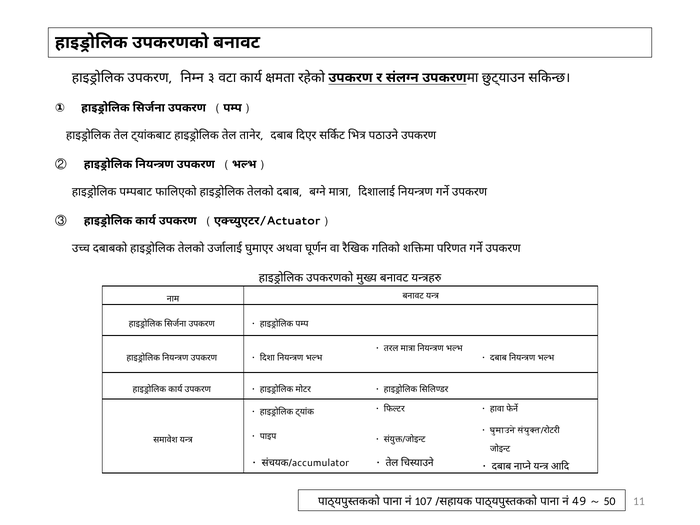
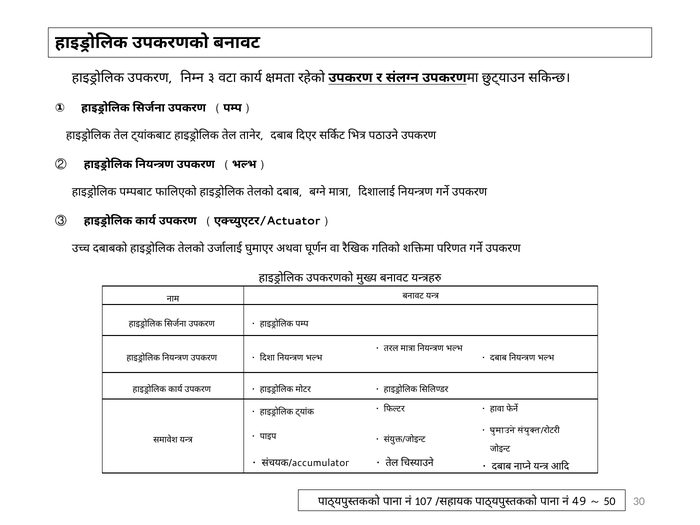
11: 11 -> 30
